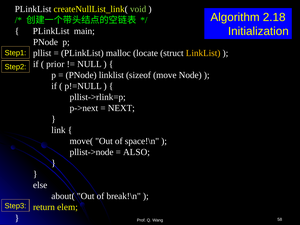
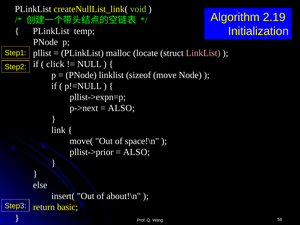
2.18: 2.18 -> 2.19
main: main -> temp
LinkList at (203, 53) colour: yellow -> pink
prior: prior -> click
pllist->rlink=p: pllist->rlink=p -> pllist->expn=p
NEXT at (121, 108): NEXT -> ALSO
pllist->node: pllist->node -> pllist->prior
about(: about( -> insert(
break!\n: break!\n -> about!\n
elem: elem -> basic
